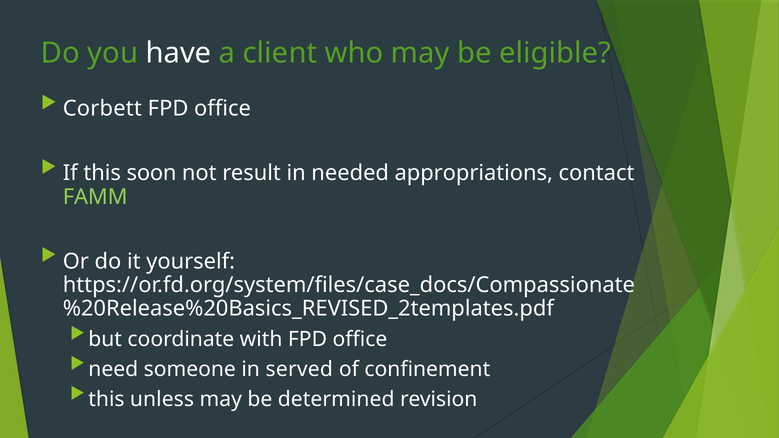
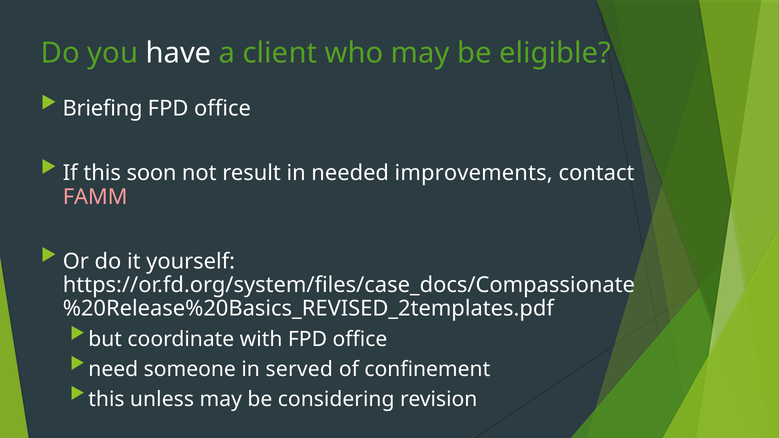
Corbett: Corbett -> Briefing
appropriations: appropriations -> improvements
FAMM colour: light green -> pink
determined: determined -> considering
